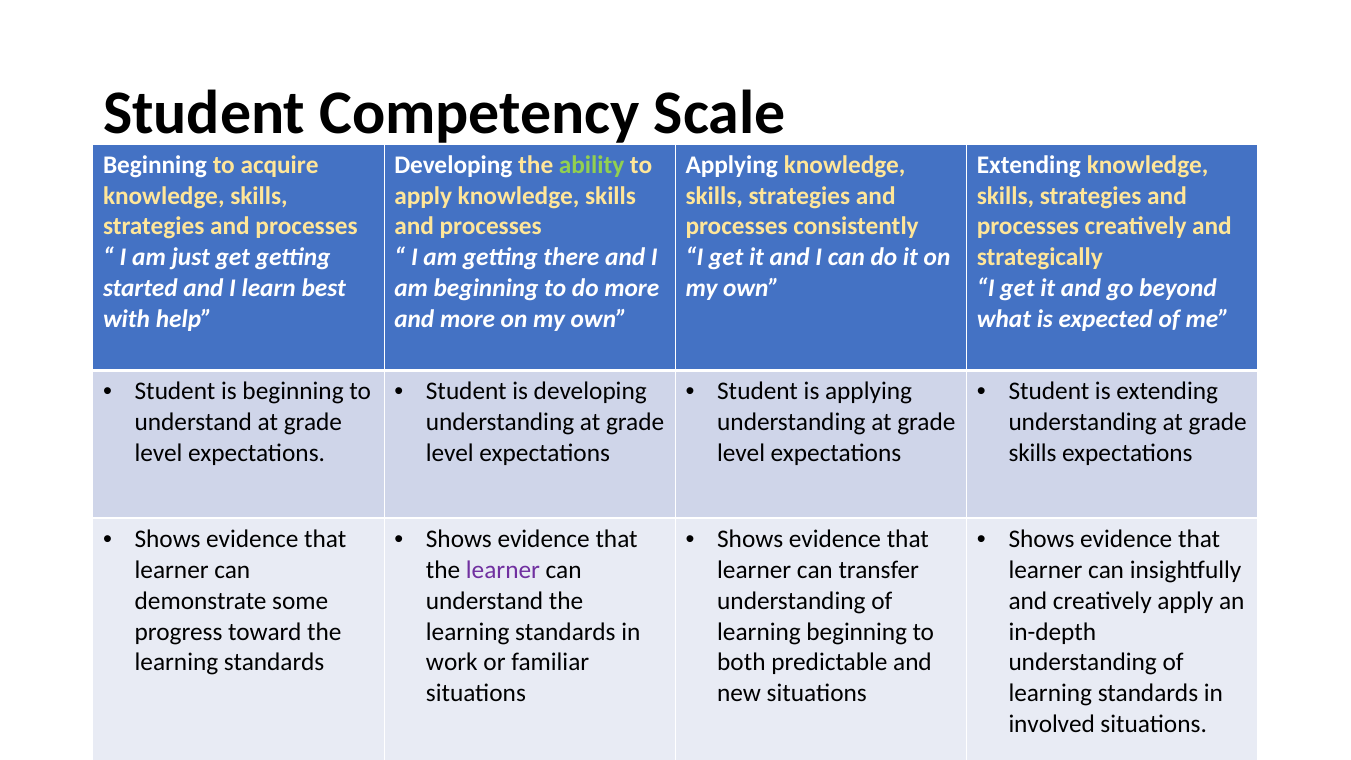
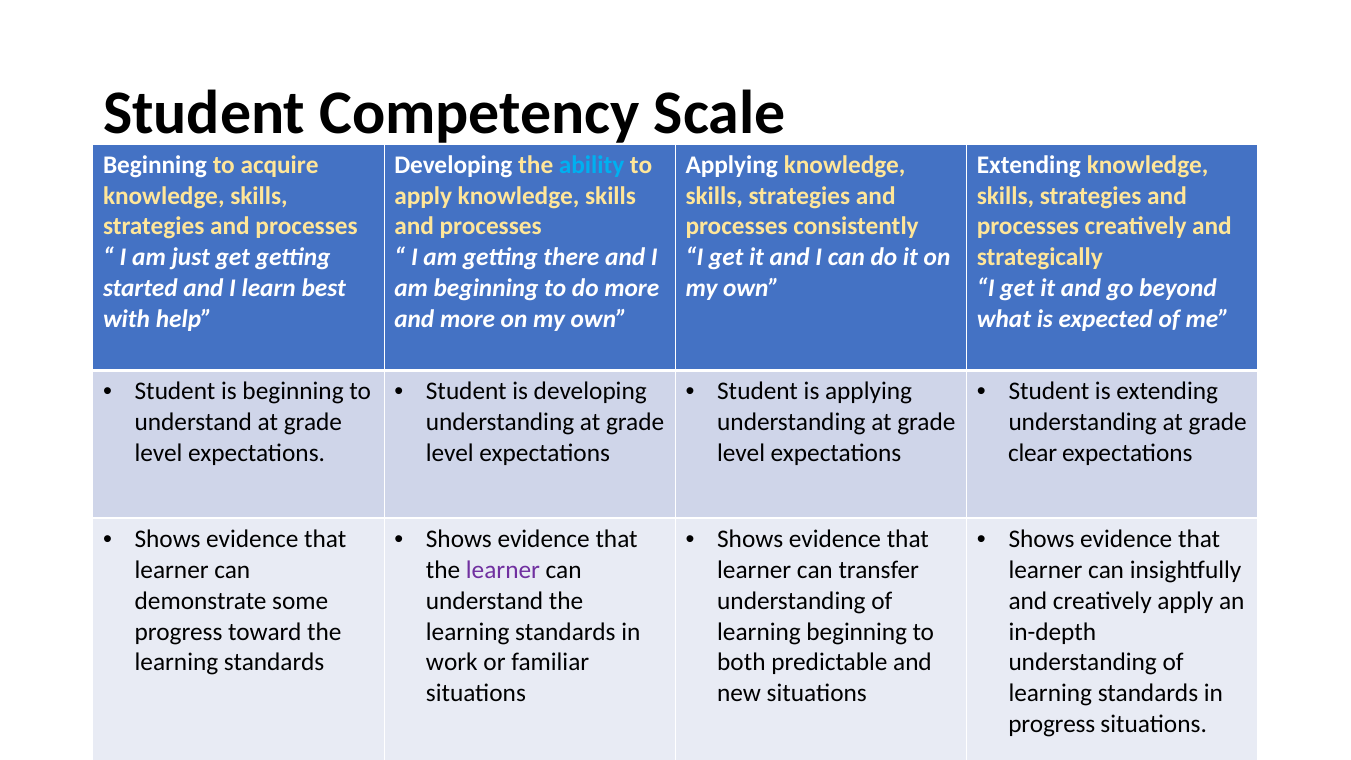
ability colour: light green -> light blue
skills at (1033, 453): skills -> clear
involved at (1052, 724): involved -> progress
